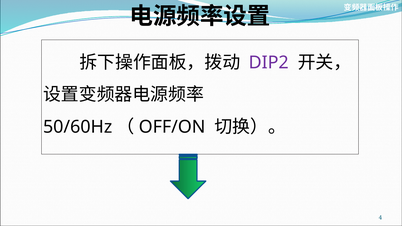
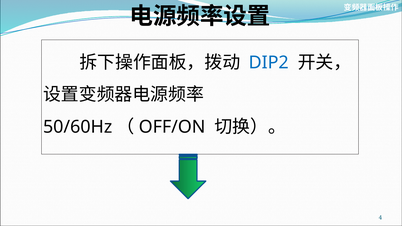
DIP2 colour: purple -> blue
